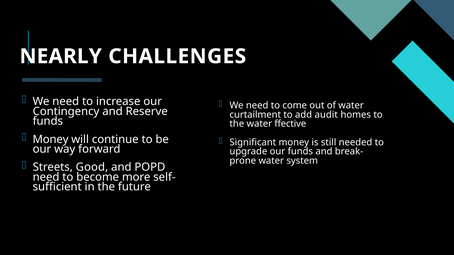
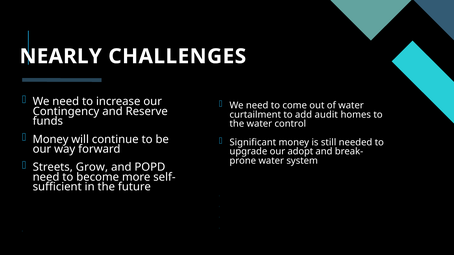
water ffective: ffective -> control
our funds: funds -> adopt
Streets Good: Good -> Grow
